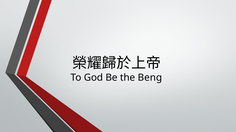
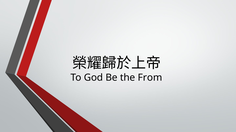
Beng: Beng -> From
